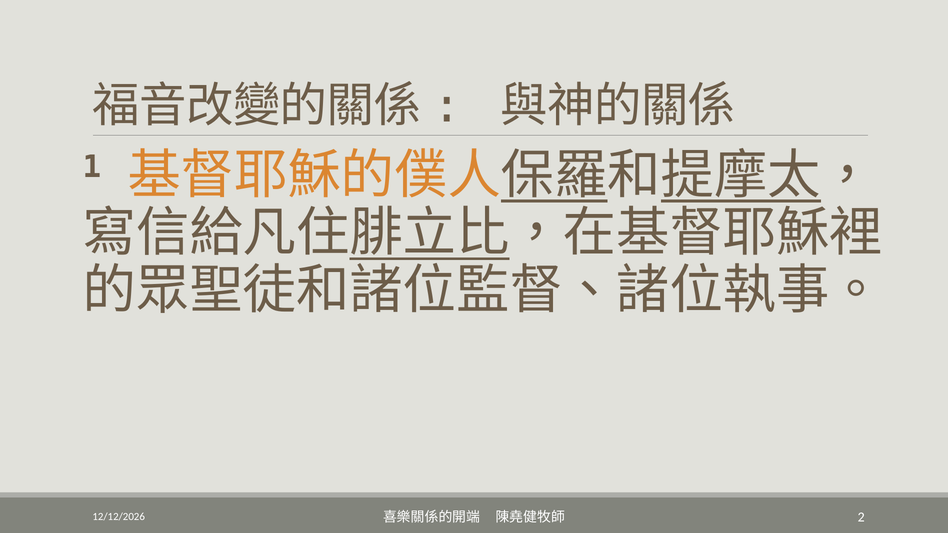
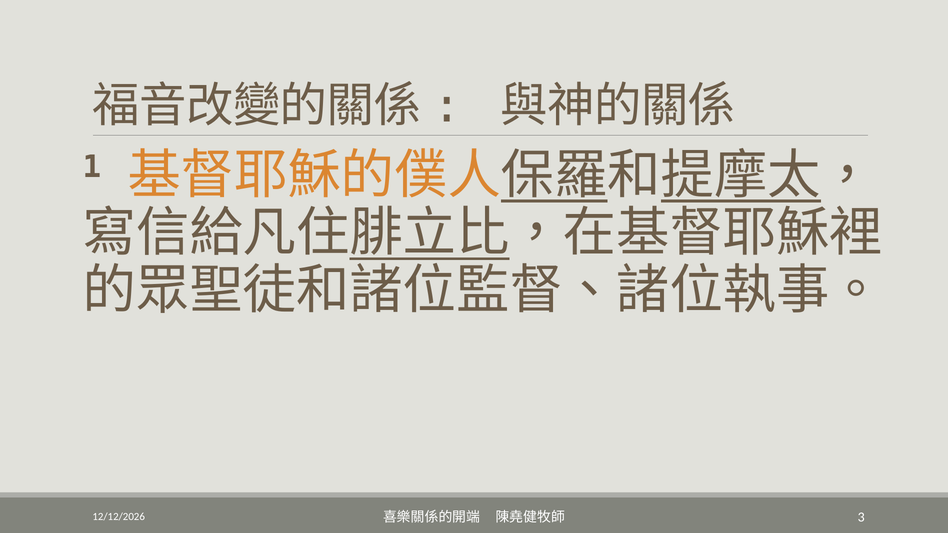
2: 2 -> 3
